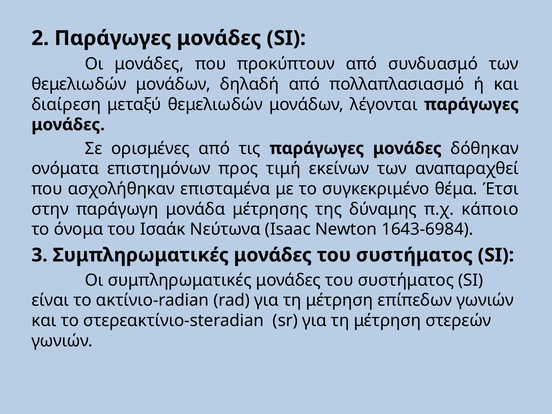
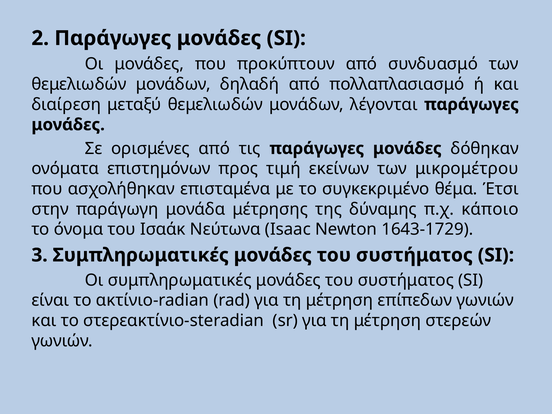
αναπαραχθεί: αναπαραχθεί -> μικρομέτρου
1643-6984: 1643-6984 -> 1643-1729
